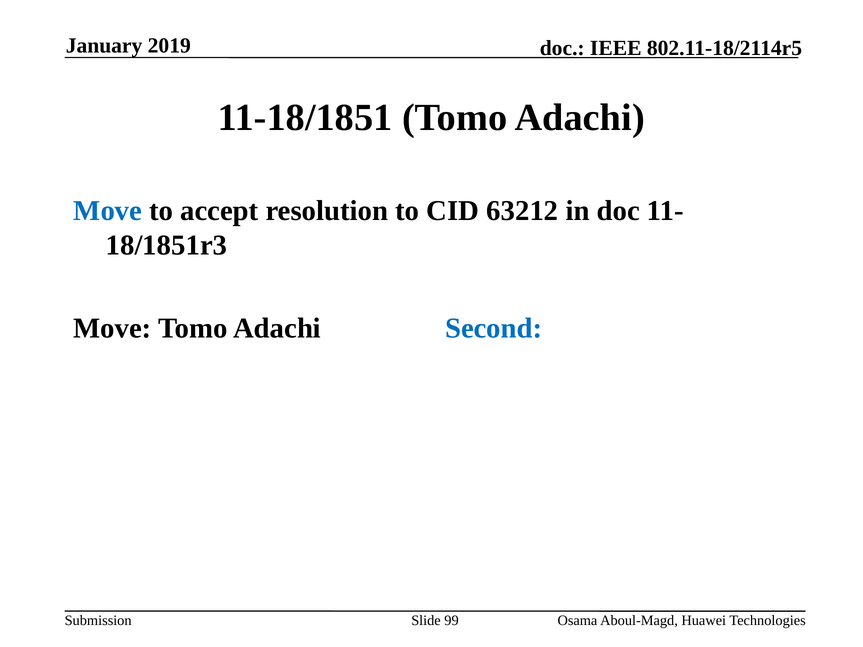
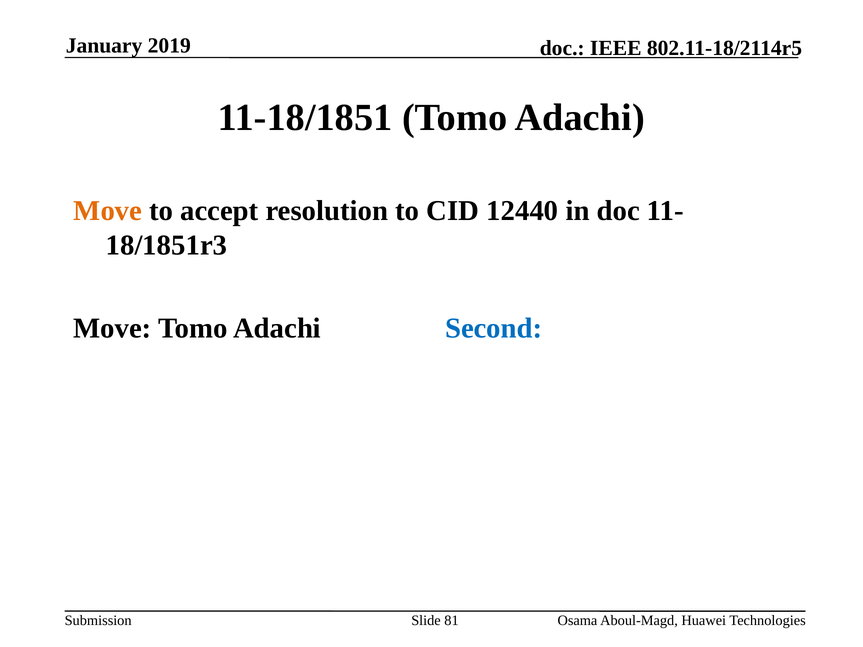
Move at (108, 211) colour: blue -> orange
63212: 63212 -> 12440
99: 99 -> 81
